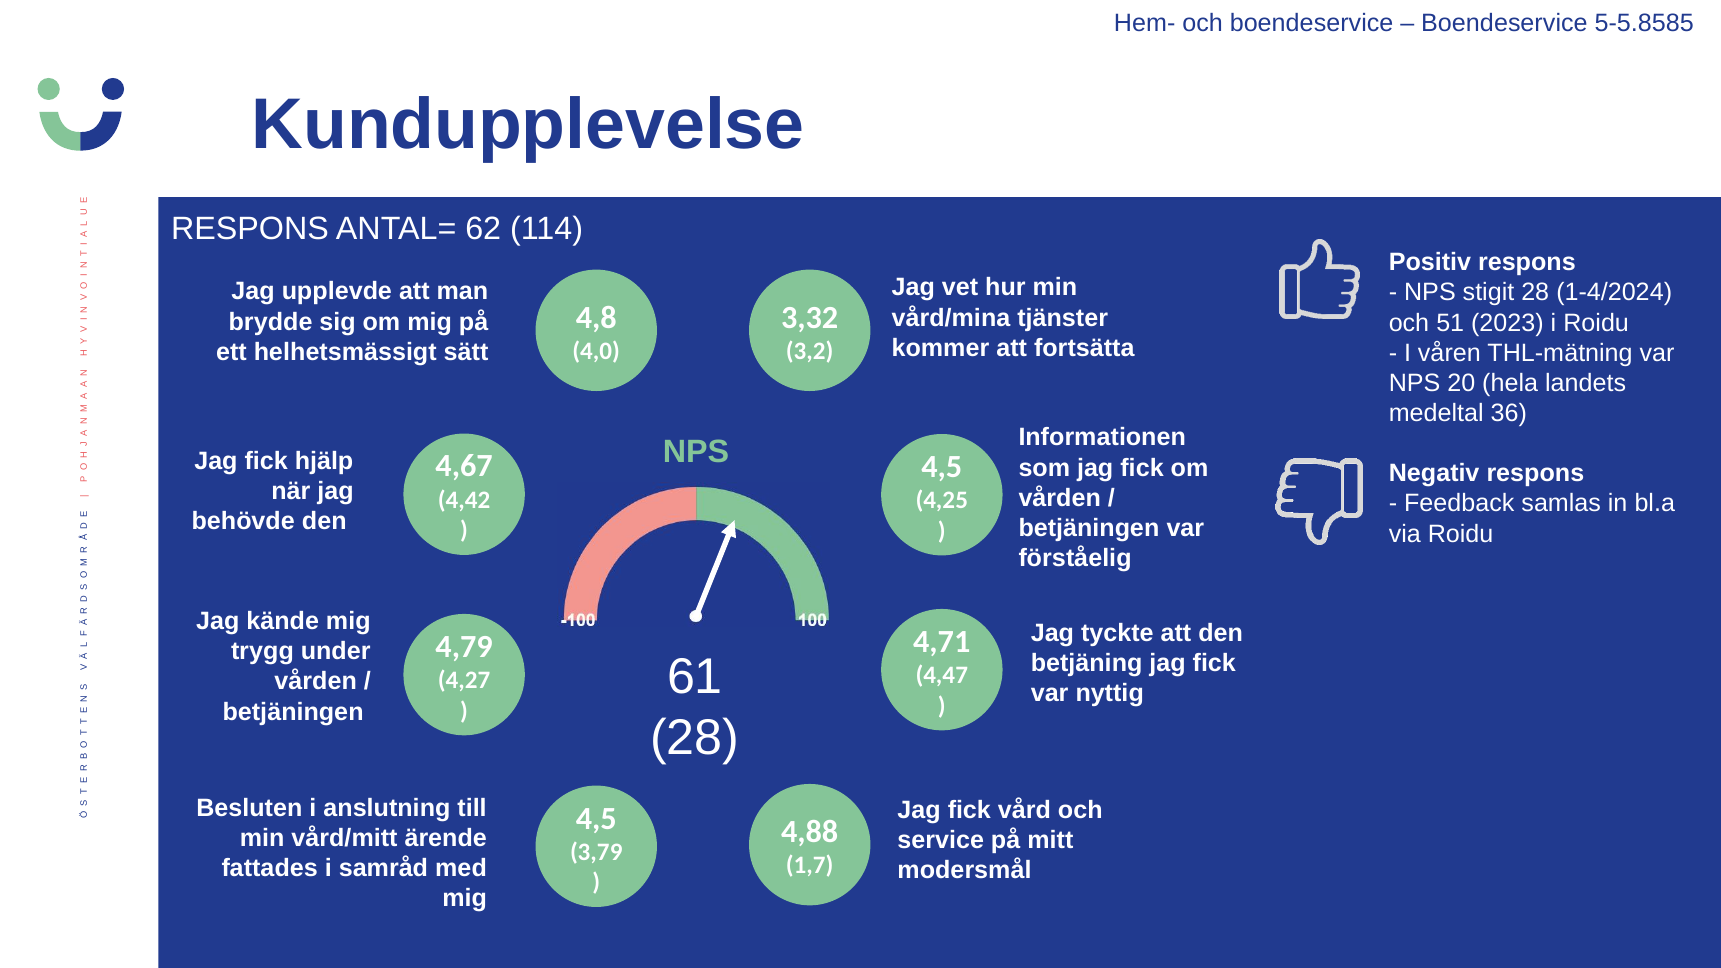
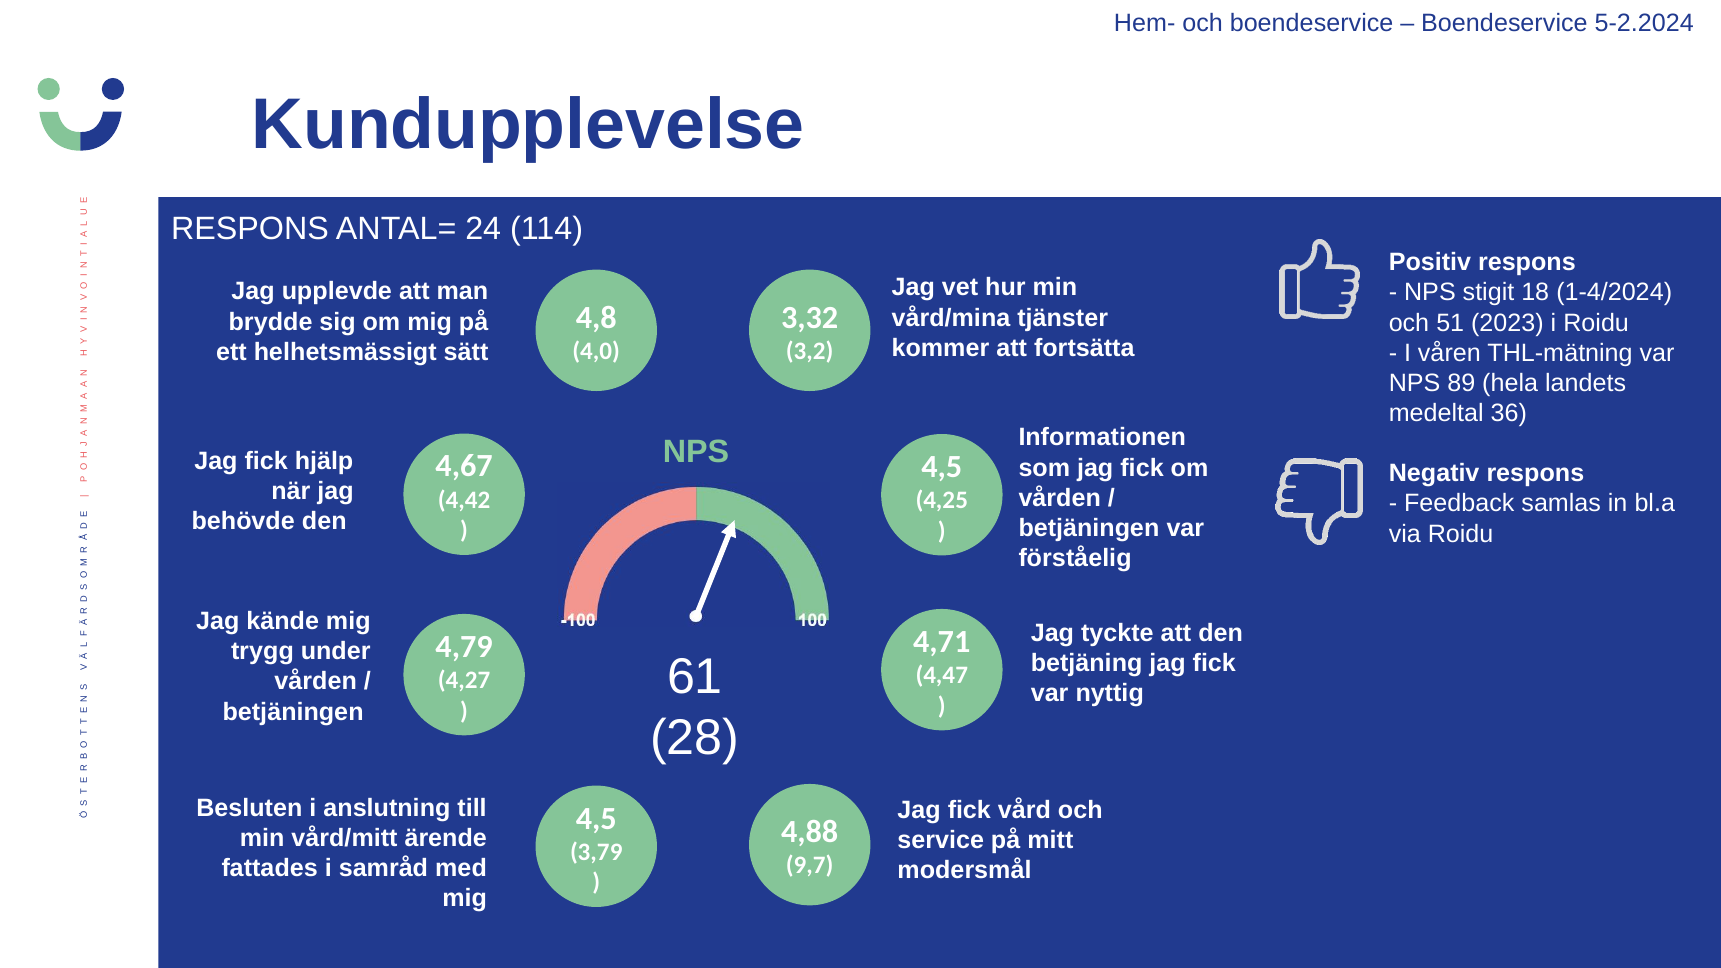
5-5.8585: 5-5.8585 -> 5-2.2024
62: 62 -> 24
stigit 28: 28 -> 18
20: 20 -> 89
1,7: 1,7 -> 9,7
